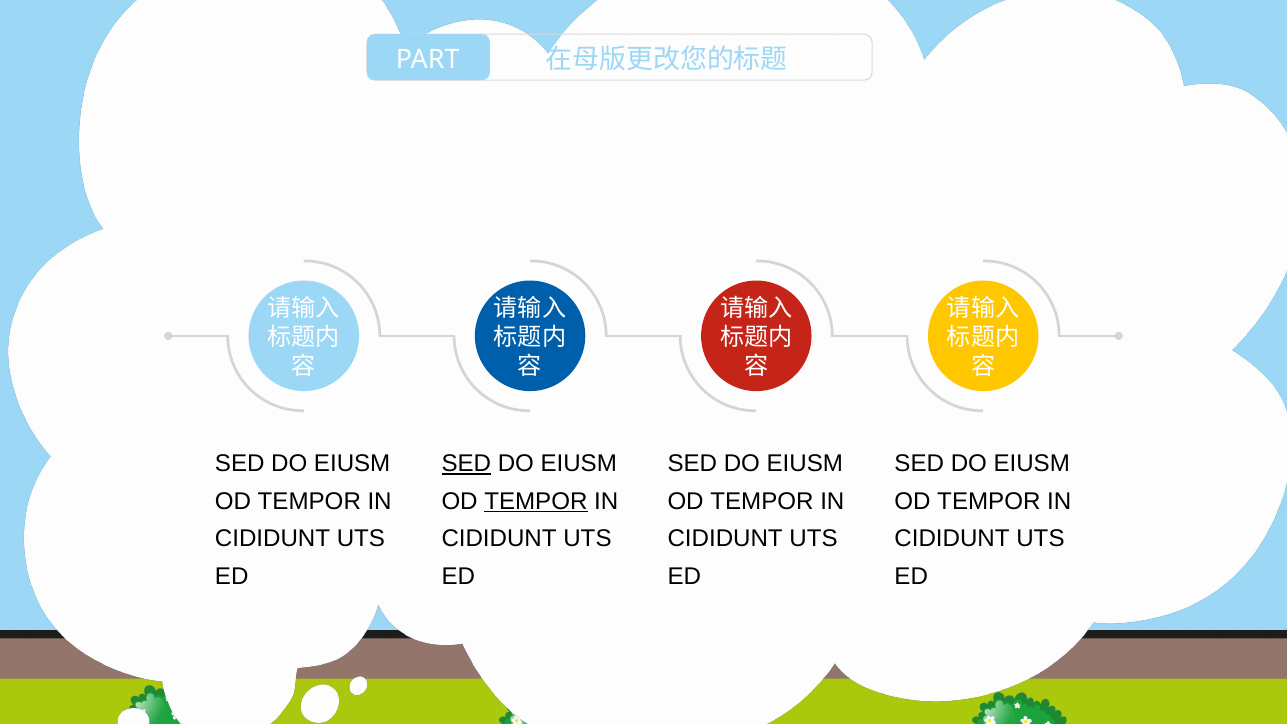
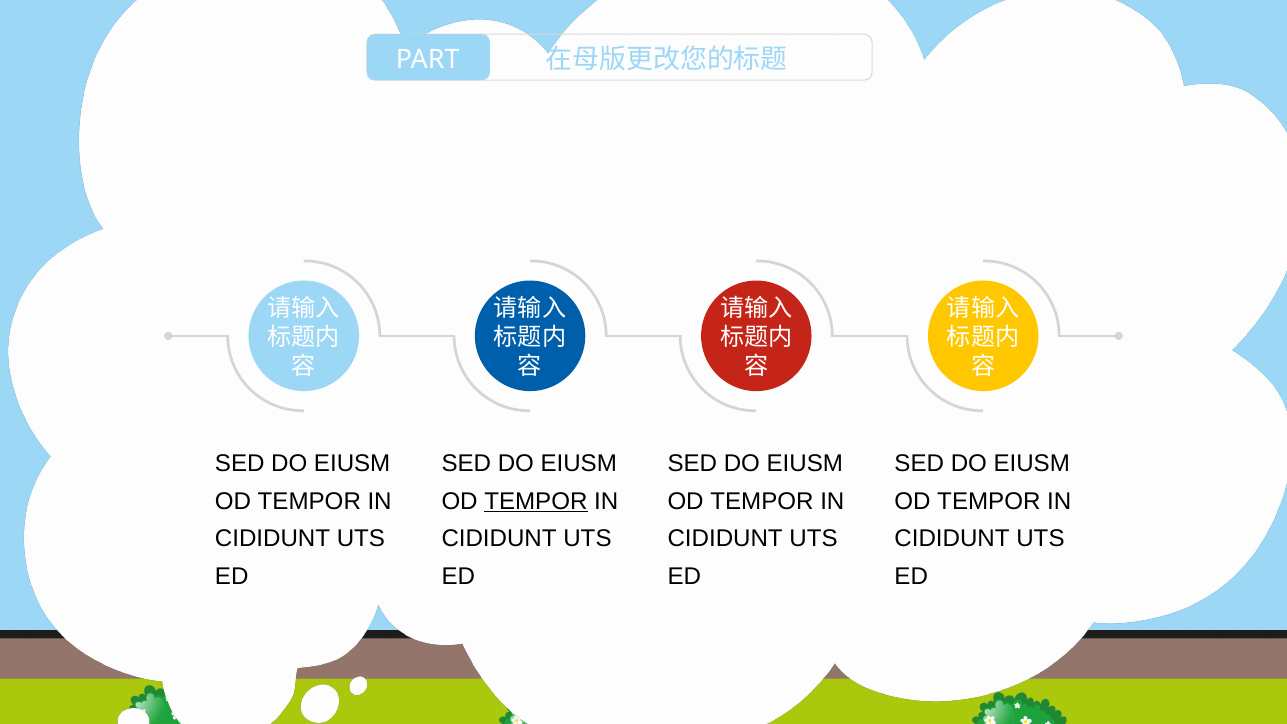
SED at (466, 463) underline: present -> none
